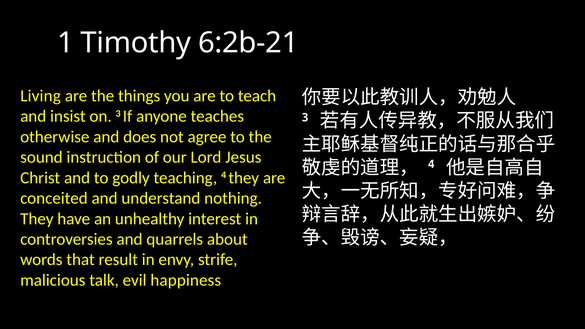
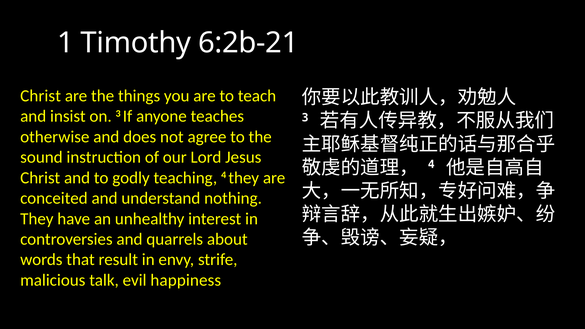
Living at (41, 96): Living -> Christ
